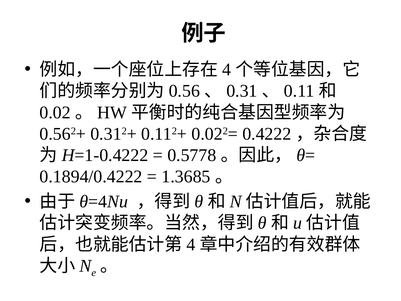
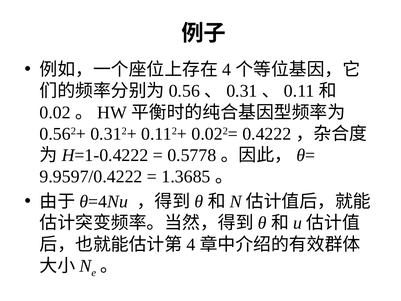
0.1894/0.4222: 0.1894/0.4222 -> 9.9597/0.4222
